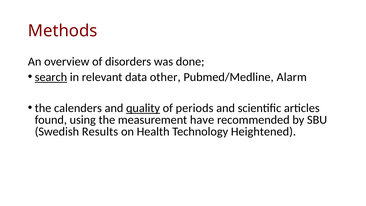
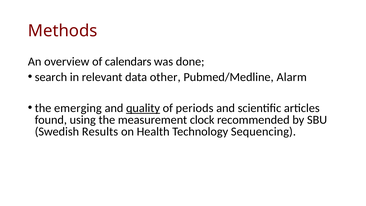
disorders: disorders -> calendars
search underline: present -> none
calenders: calenders -> emerging
have: have -> clock
Heightened: Heightened -> Sequencing
